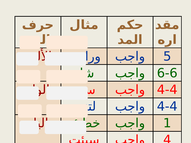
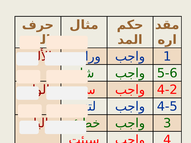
5: 5 -> 1
6-6: 6-6 -> 5-6
4-4 at (167, 90): 4-4 -> 4-2
4-4 at (167, 107): 4-4 -> 4-5
1: 1 -> 3
